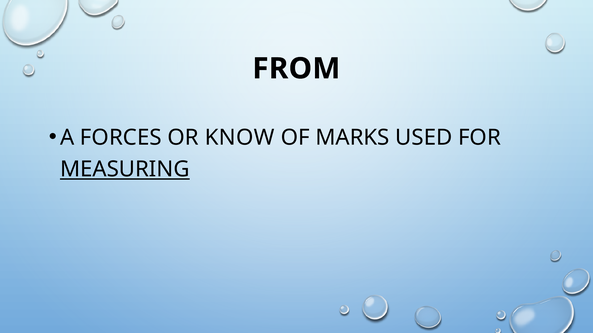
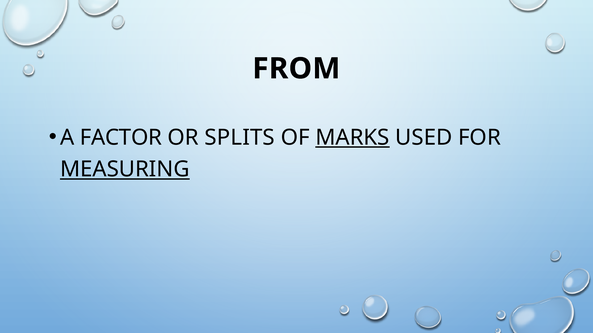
FORCES: FORCES -> FACTOR
KNOW: KNOW -> SPLITS
MARKS underline: none -> present
